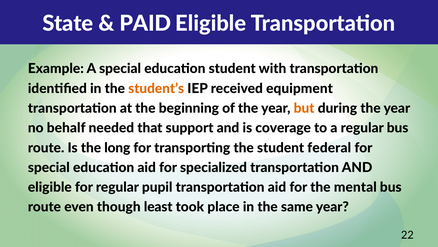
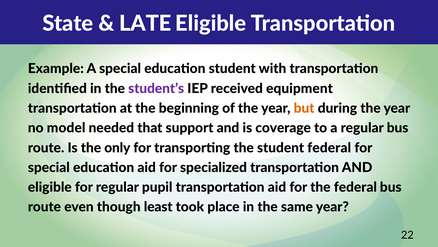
PAID: PAID -> LATE
student’s colour: orange -> purple
behalf: behalf -> model
long: long -> only
the mental: mental -> federal
